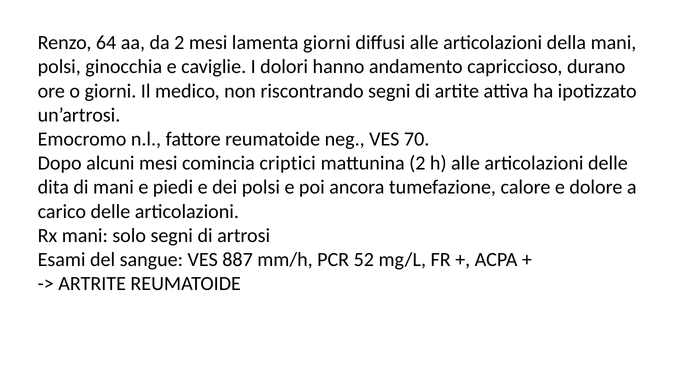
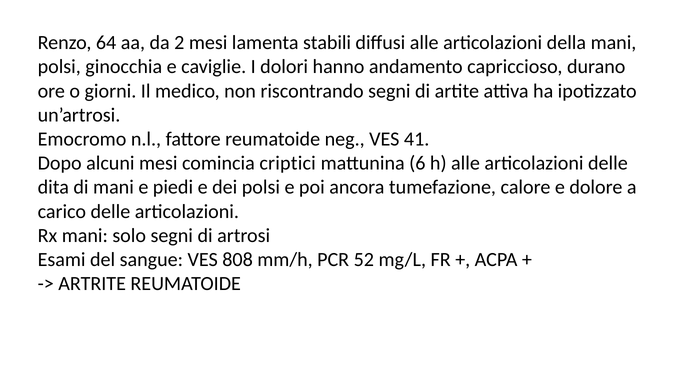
lamenta giorni: giorni -> stabili
70: 70 -> 41
mattunina 2: 2 -> 6
887: 887 -> 808
